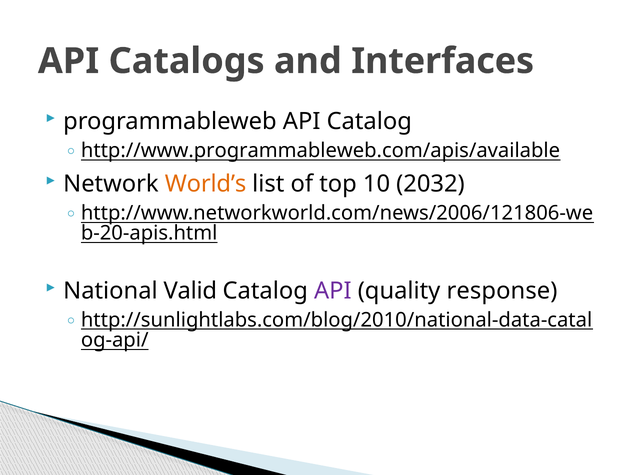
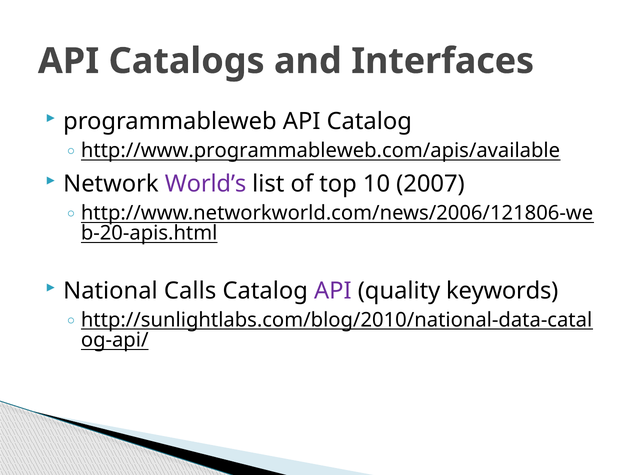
World’s colour: orange -> purple
2032: 2032 -> 2007
Valid: Valid -> Calls
response: response -> keywords
